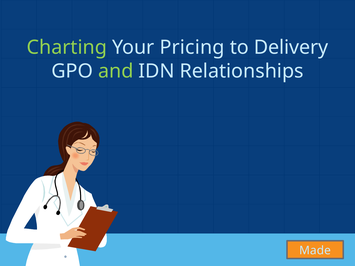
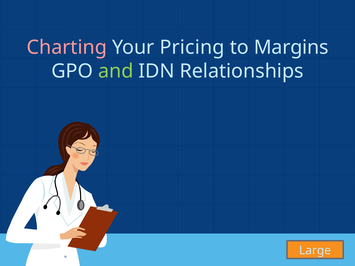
Charting colour: light green -> pink
Delivery: Delivery -> Margins
Made: Made -> Large
